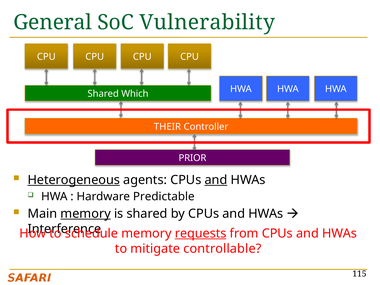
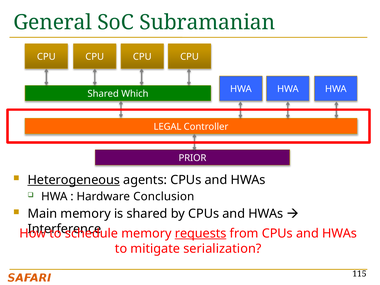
Vulnerability: Vulnerability -> Subramanian
THEIR: THEIR -> LEGAL
and at (216, 180) underline: present -> none
Predictable: Predictable -> Conclusion
memory at (86, 214) underline: present -> none
controllable: controllable -> serialization
